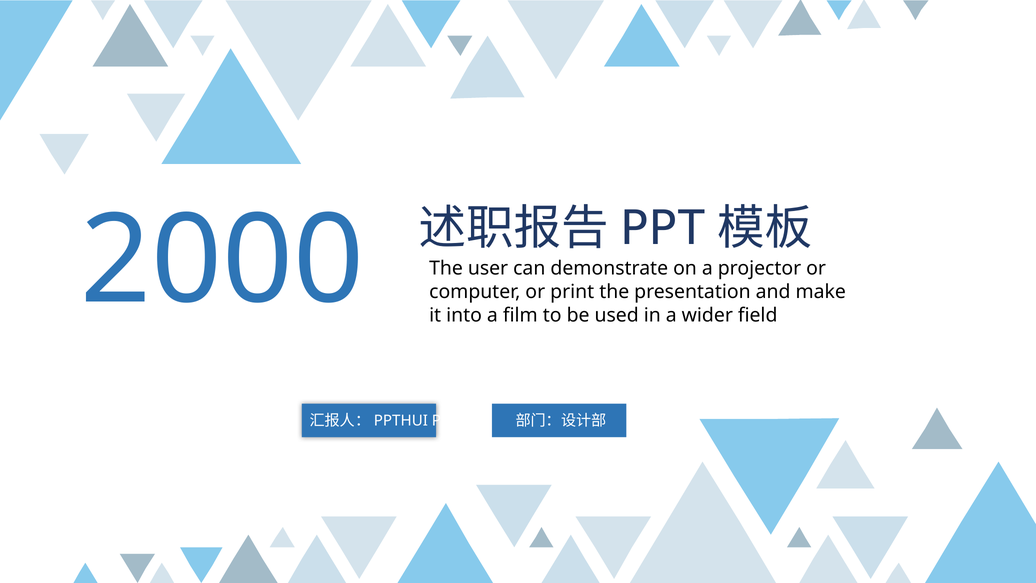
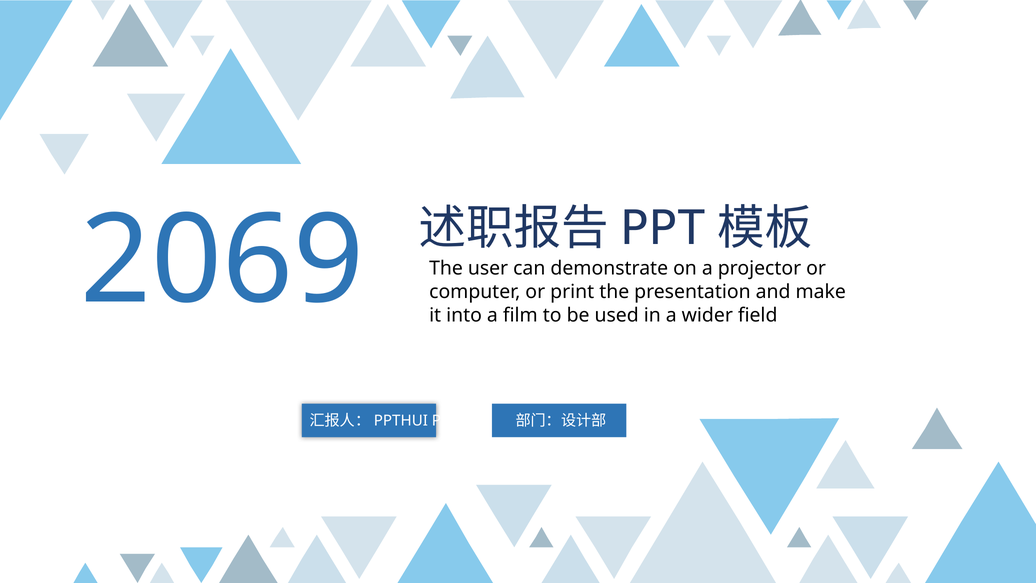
2000: 2000 -> 2069
